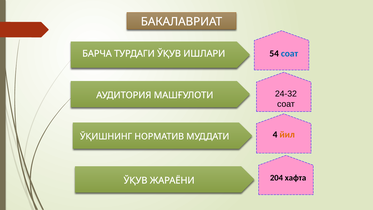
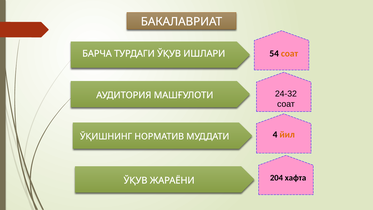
соат at (290, 54) colour: blue -> orange
